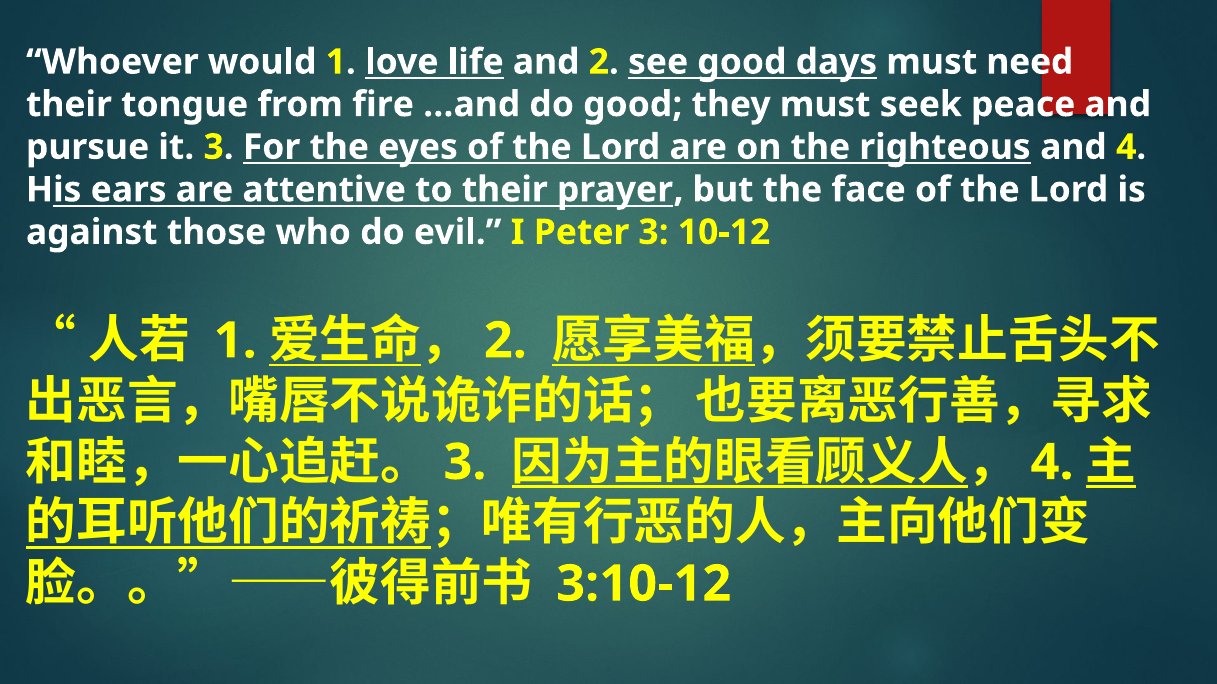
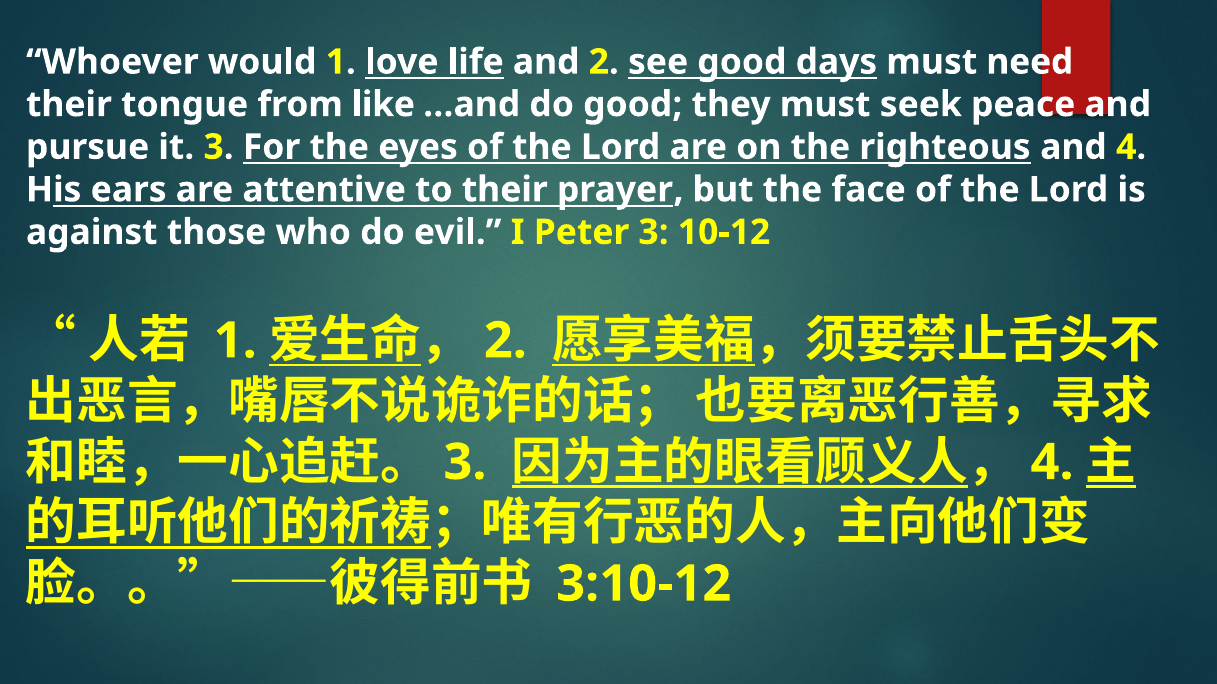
fire: fire -> like
